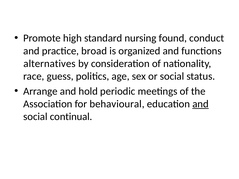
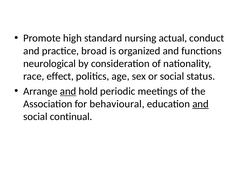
found: found -> actual
alternatives: alternatives -> neurological
guess: guess -> effect
and at (68, 91) underline: none -> present
